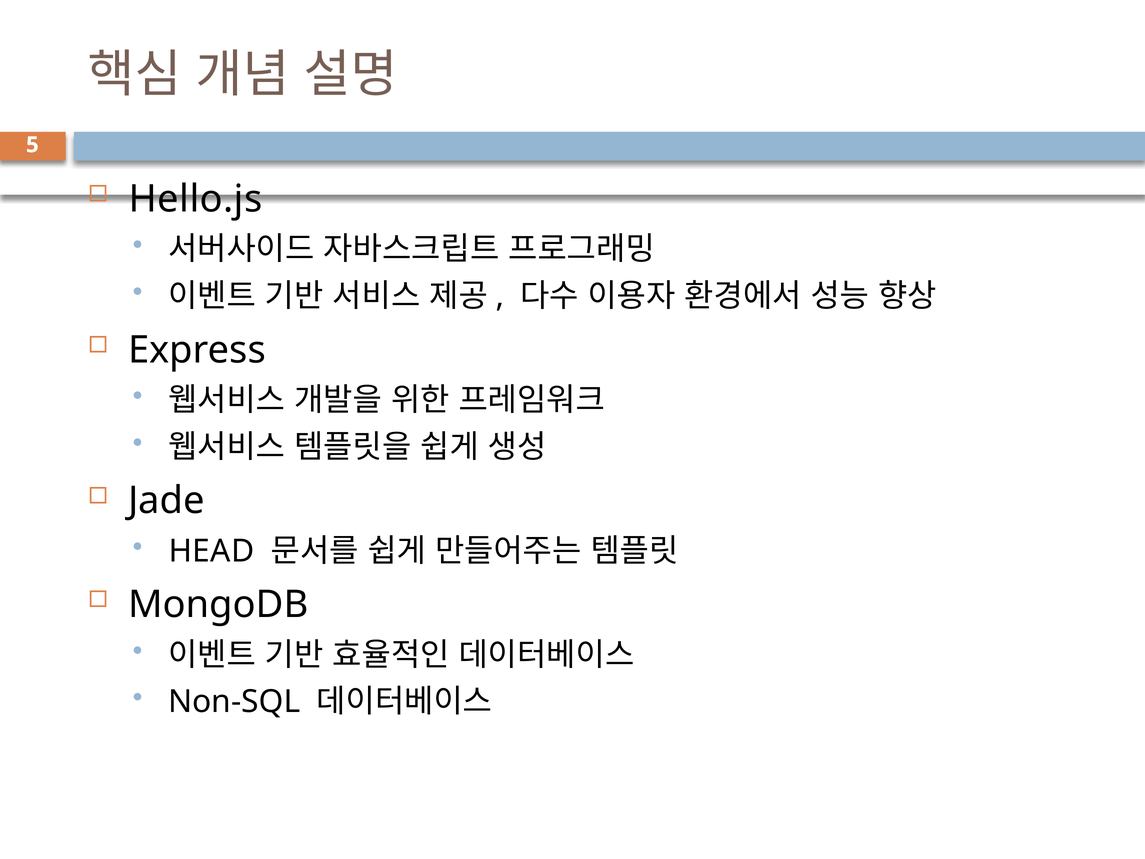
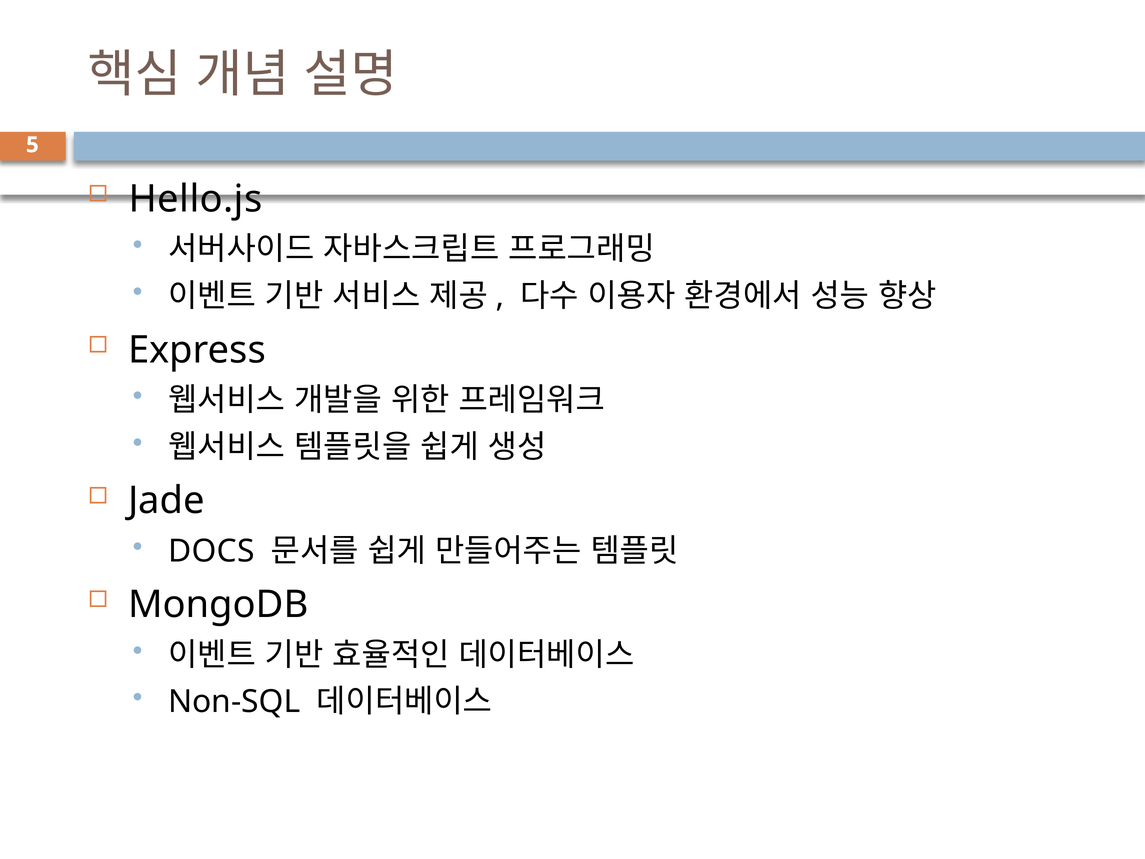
HEAD: HEAD -> DOCS
